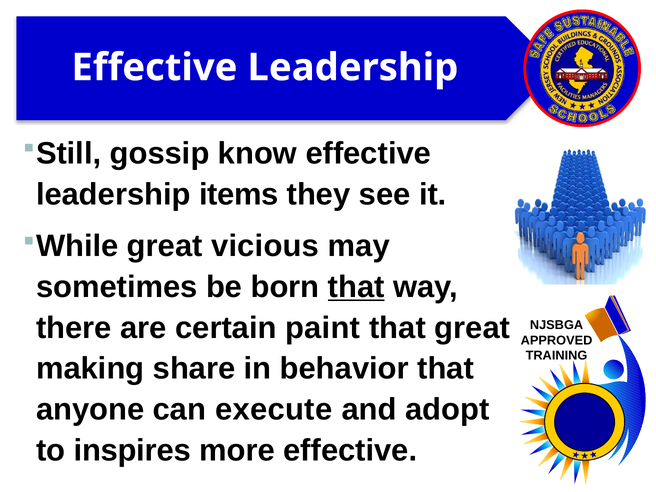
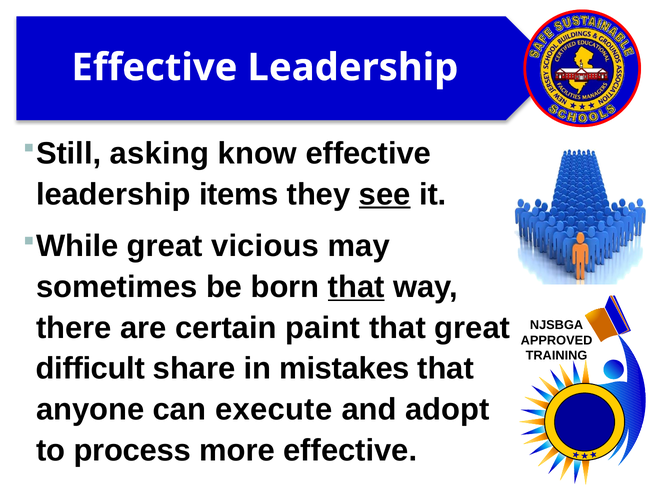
gossip: gossip -> asking
see underline: none -> present
making: making -> difficult
behavior: behavior -> mistakes
inspires: inspires -> process
